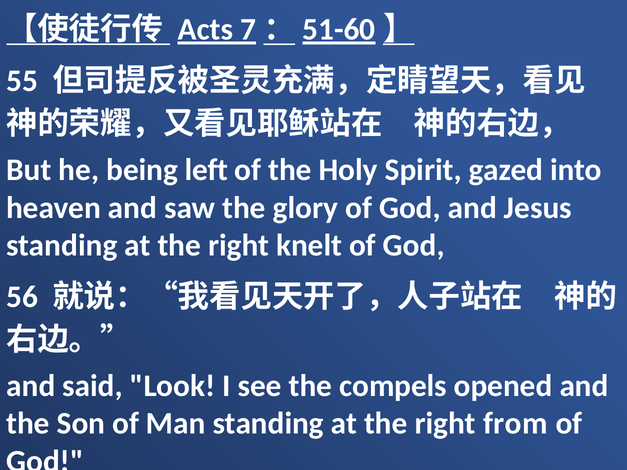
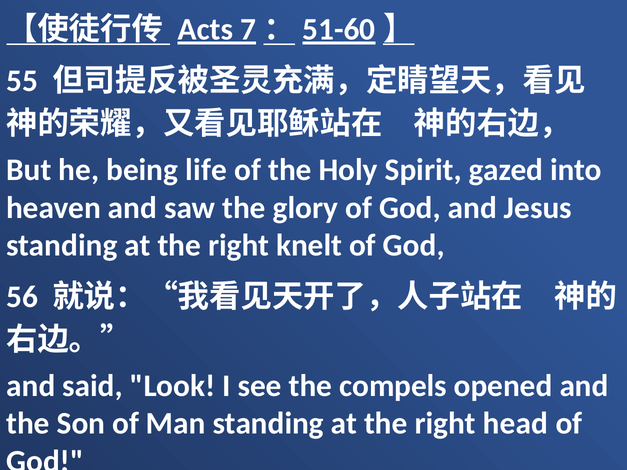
left: left -> life
from: from -> head
